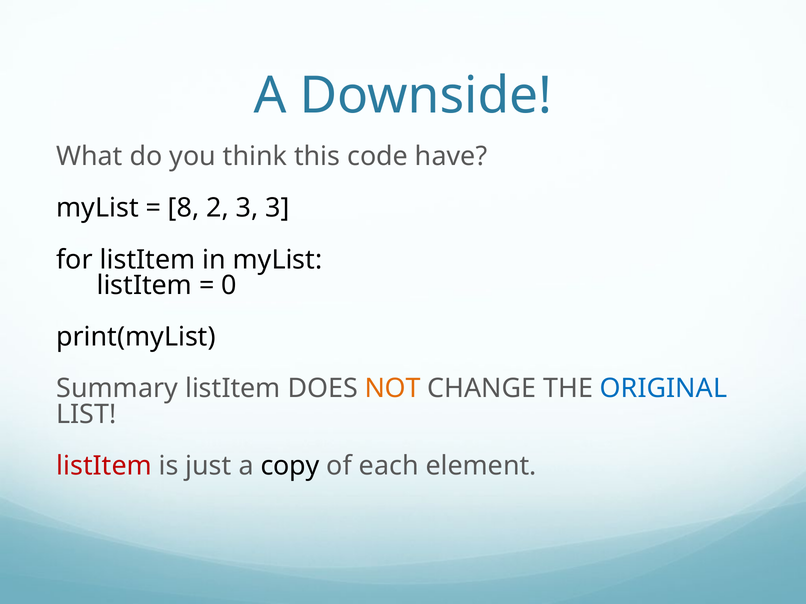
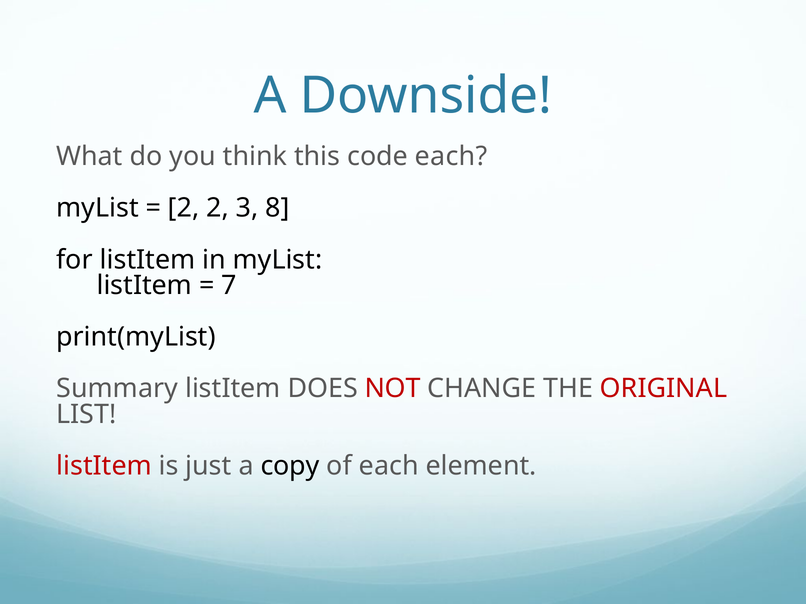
code have: have -> each
8 at (184, 208): 8 -> 2
3 3: 3 -> 8
0: 0 -> 7
NOT colour: orange -> red
ORIGINAL colour: blue -> red
